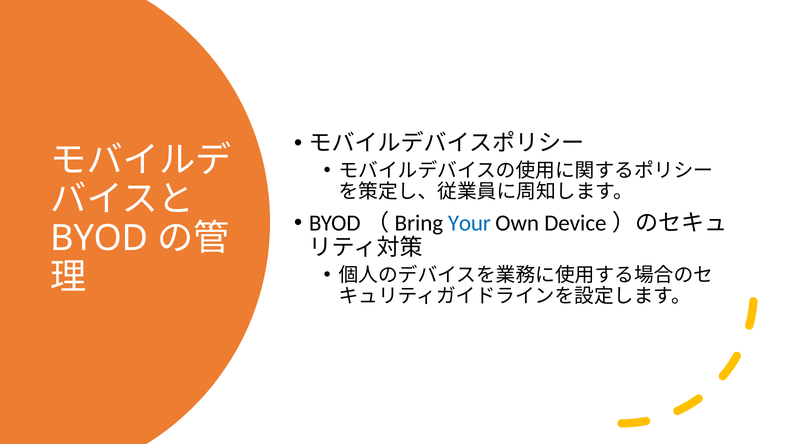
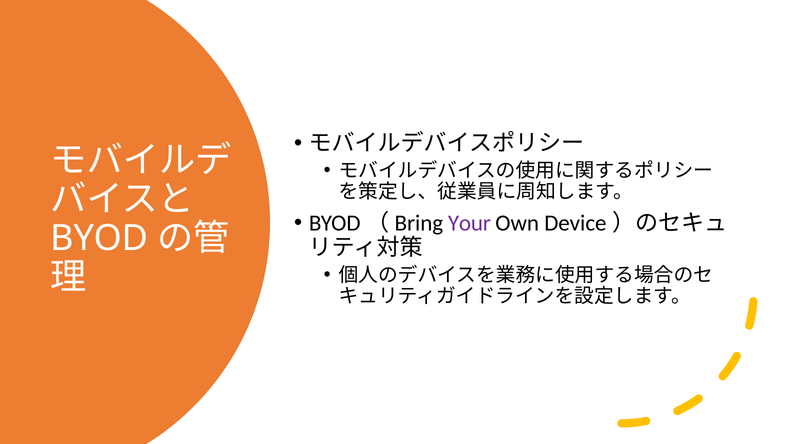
Your colour: blue -> purple
